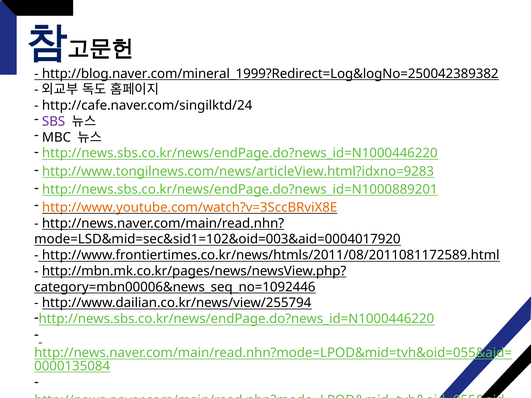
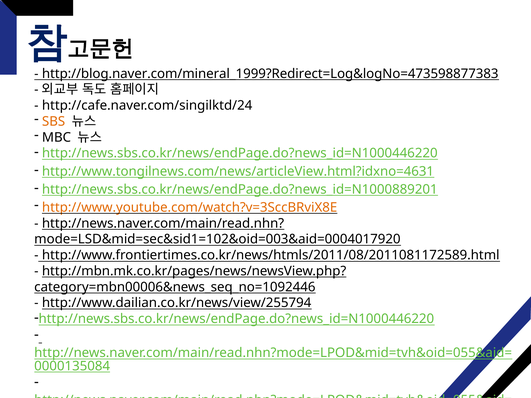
http://blog.naver.com/mineral_1999?Redirect=Log&logNo=250042389382: http://blog.naver.com/mineral_1999?Redirect=Log&logNo=250042389382 -> http://blog.naver.com/mineral_1999?Redirect=Log&logNo=473598877383
SBS colour: purple -> orange
http://www.tongilnews.com/news/articleView.html?idxno=9283: http://www.tongilnews.com/news/articleView.html?idxno=9283 -> http://www.tongilnews.com/news/articleView.html?idxno=4631
